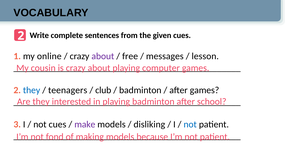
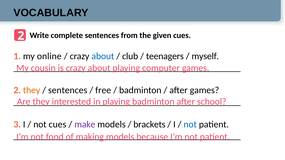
about at (103, 56) colour: purple -> blue
free: free -> club
messages: messages -> teenagers
lesson: lesson -> myself
they at (32, 90) colour: blue -> orange
teenagers at (68, 90): teenagers -> sentences
club: club -> free
disliking: disliking -> brackets
